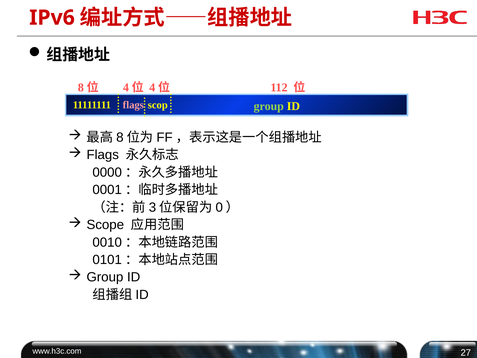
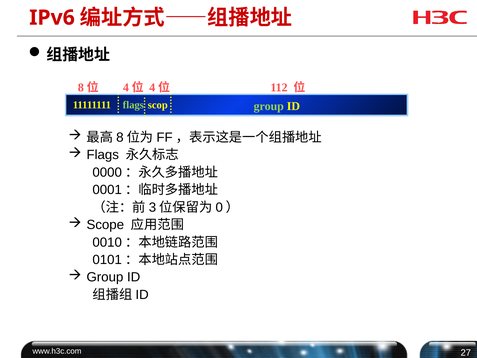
flags at (133, 105) colour: pink -> light green
